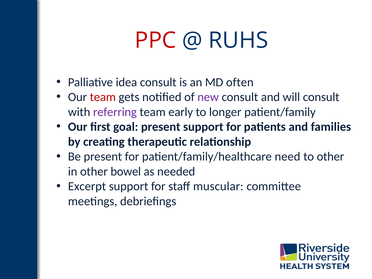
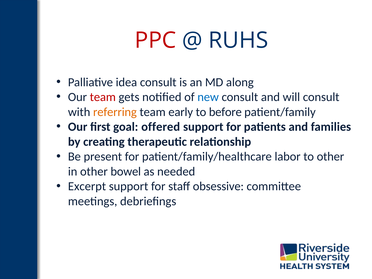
often: often -> along
new colour: purple -> blue
referring colour: purple -> orange
longer: longer -> before
goal present: present -> offered
need: need -> labor
muscular: muscular -> obsessive
